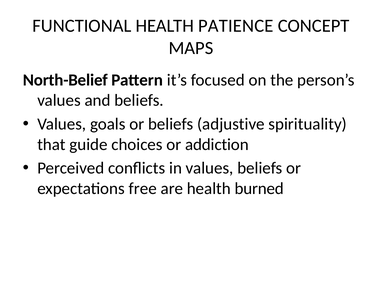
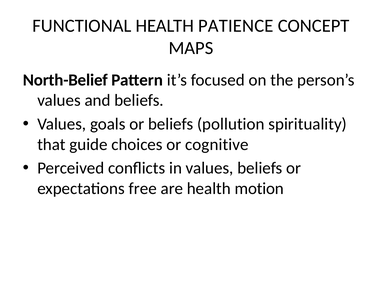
adjustive: adjustive -> pollution
addiction: addiction -> cognitive
burned: burned -> motion
